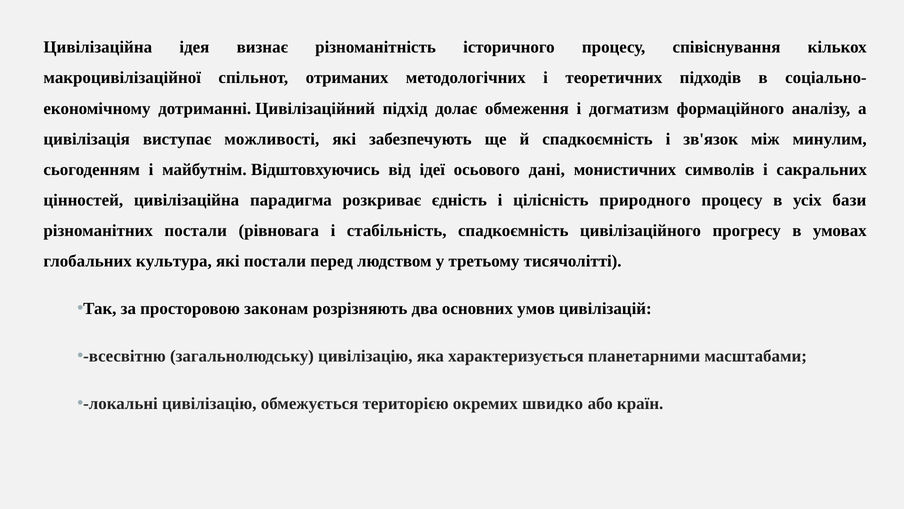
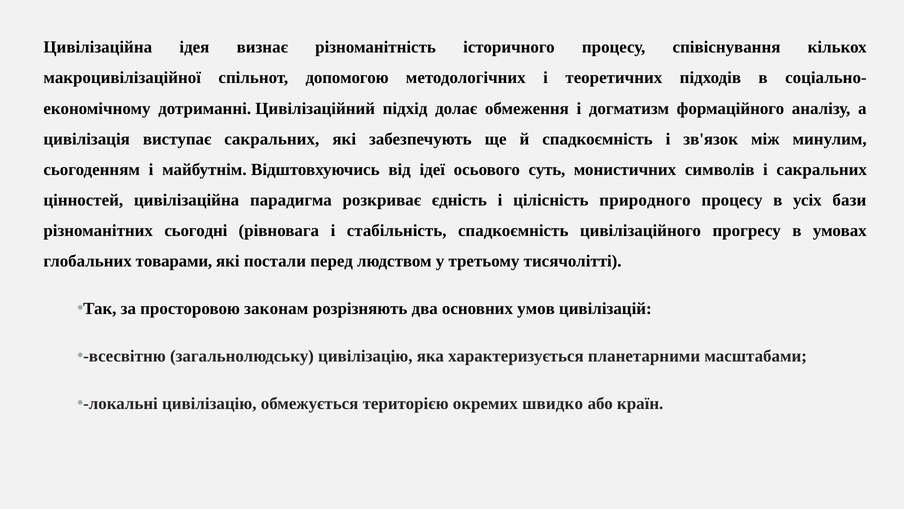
отриманих: отриманих -> допомогою
виступає можливості: можливості -> сакральних
дані: дані -> суть
різноманітних постали: постали -> сьогодні
культура: культура -> товарами
